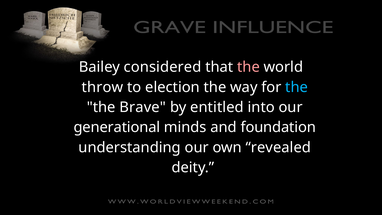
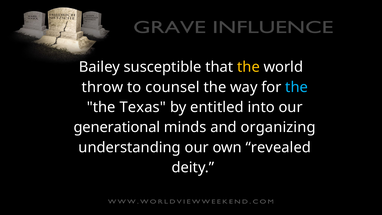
considered: considered -> susceptible
the at (248, 67) colour: pink -> yellow
election: election -> counsel
Brave: Brave -> Texas
foundation: foundation -> organizing
